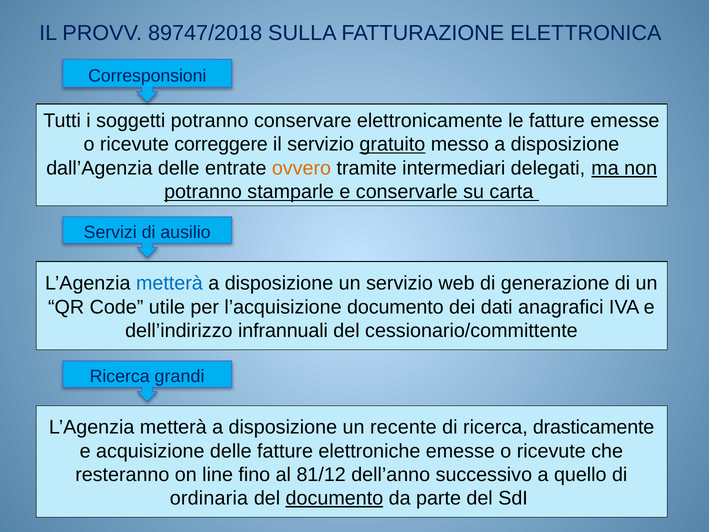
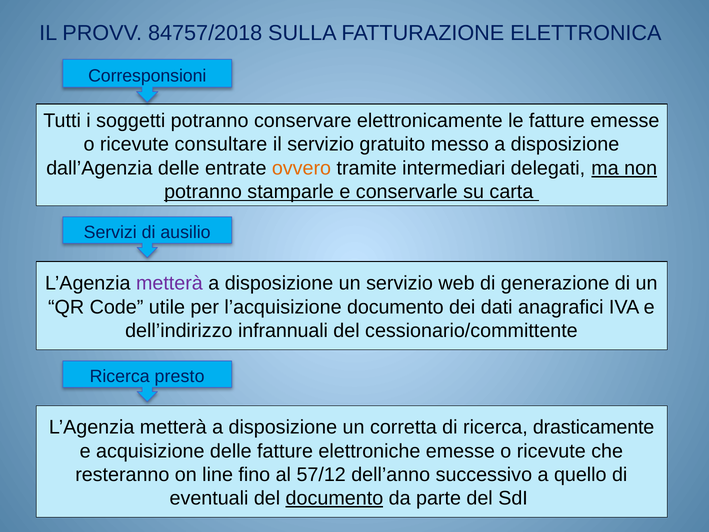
89747/2018: 89747/2018 -> 84757/2018
correggere: correggere -> consultare
gratuito underline: present -> none
metterà at (169, 283) colour: blue -> purple
grandi: grandi -> presto
recente: recente -> corretta
81/12: 81/12 -> 57/12
ordinaria: ordinaria -> eventuali
